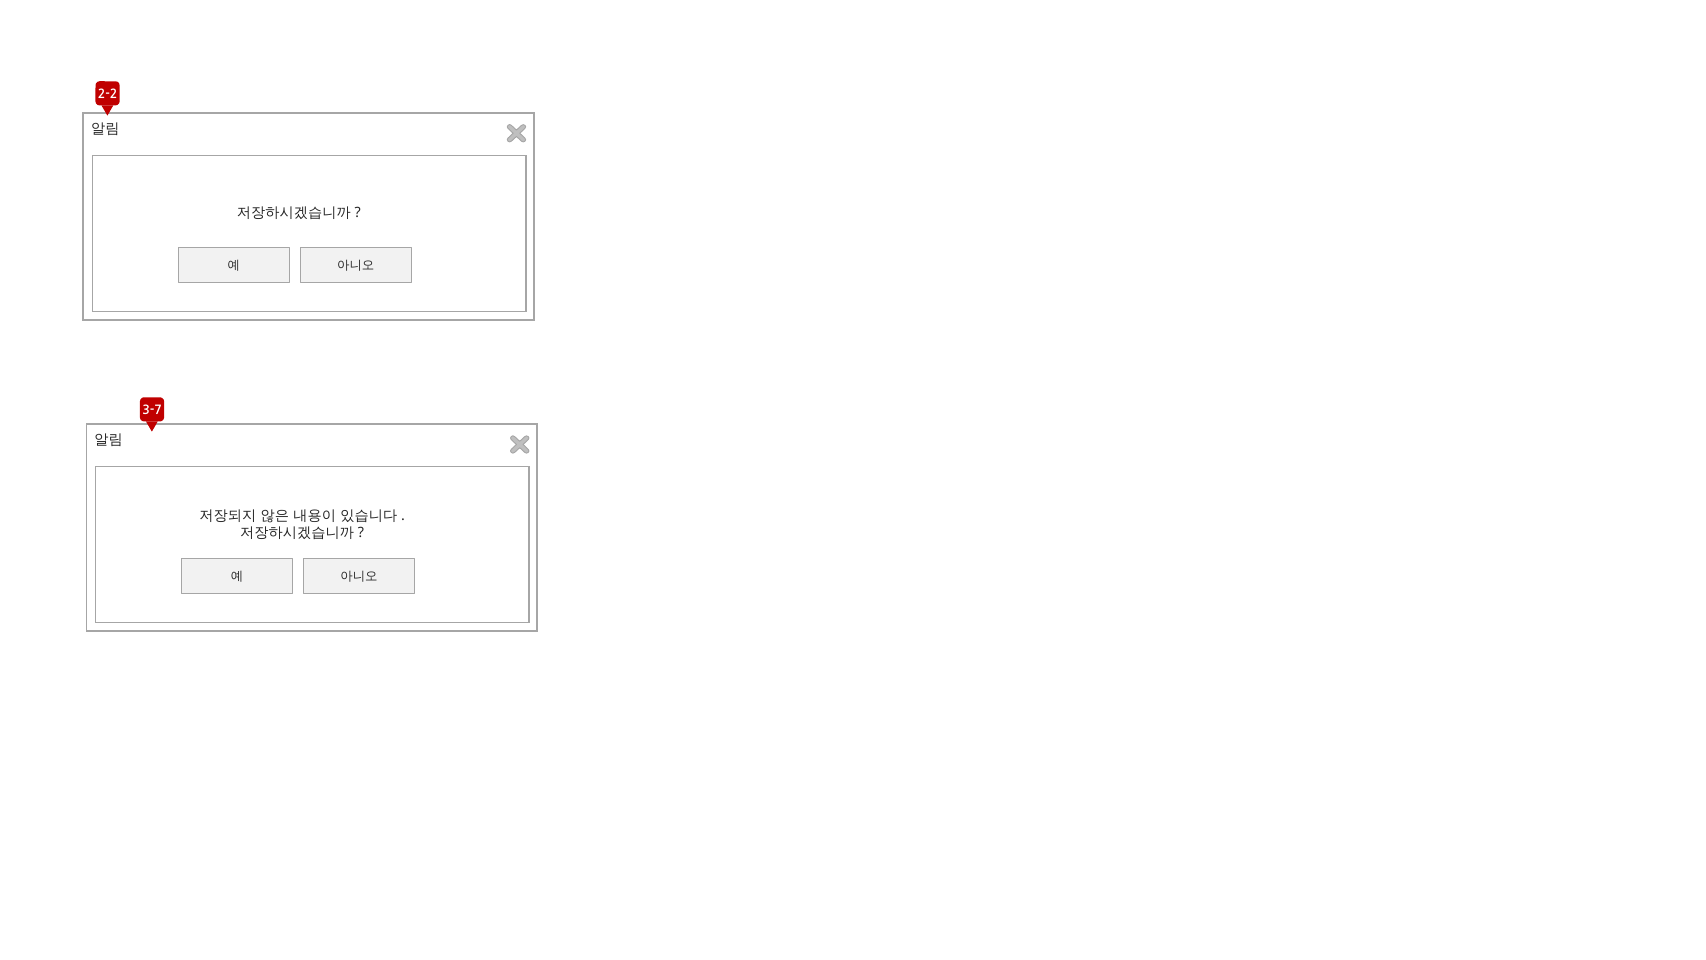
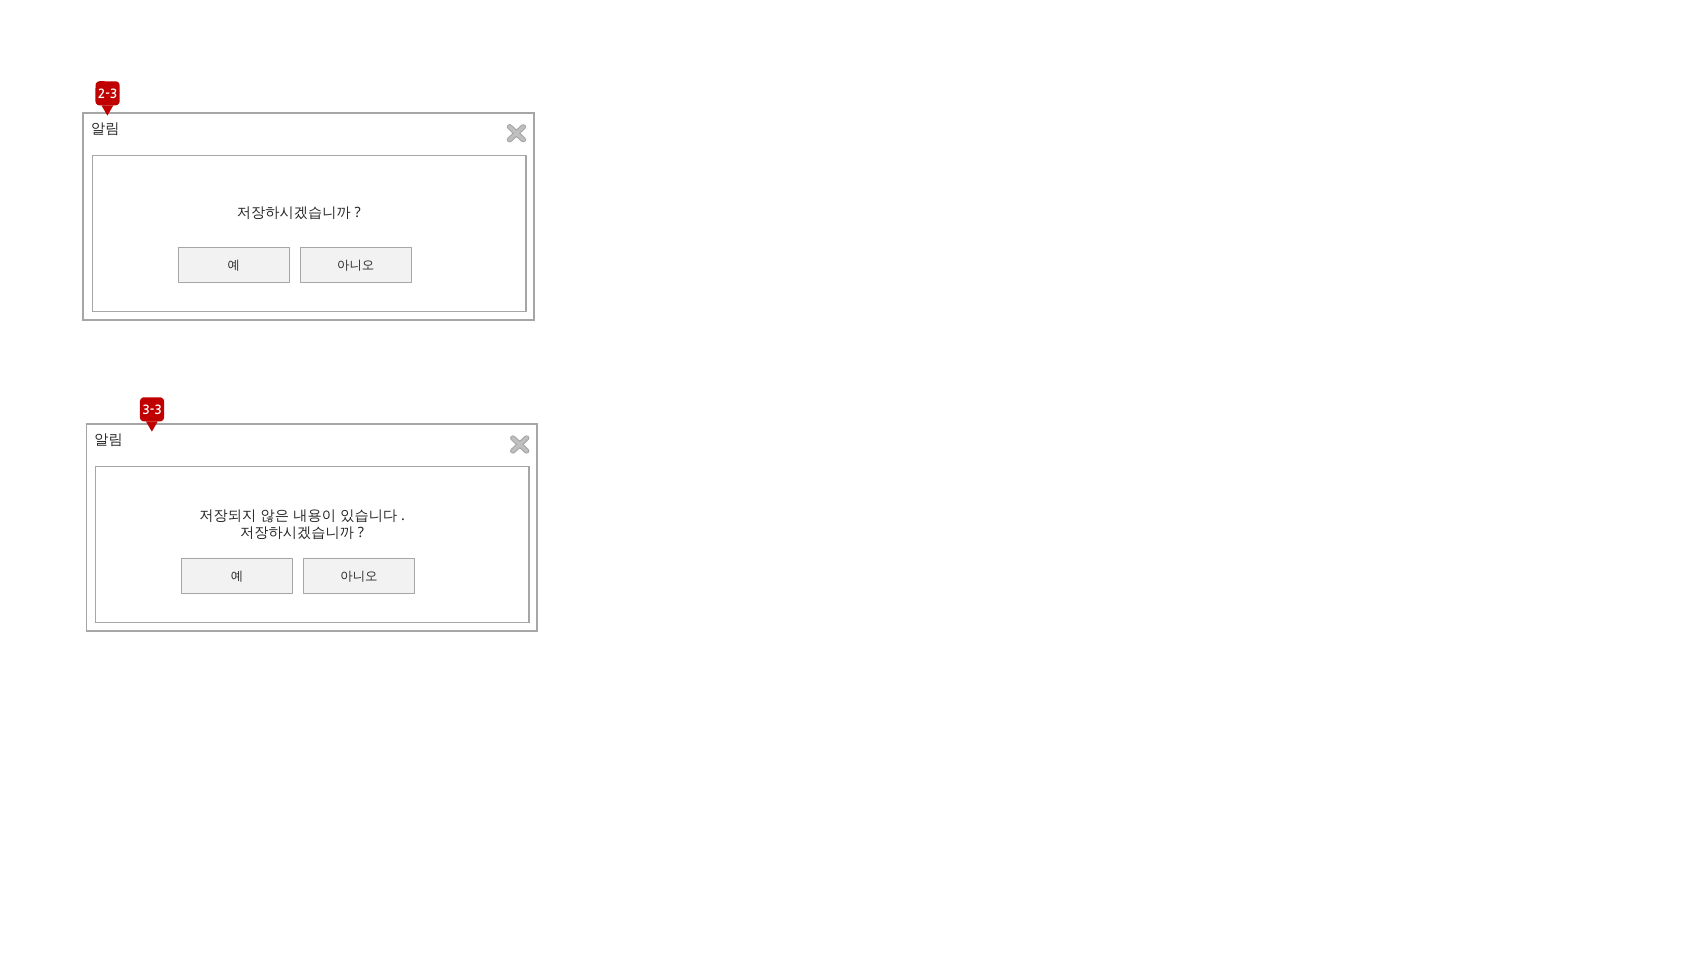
2-2: 2-2 -> 2-3
3-7: 3-7 -> 3-3
